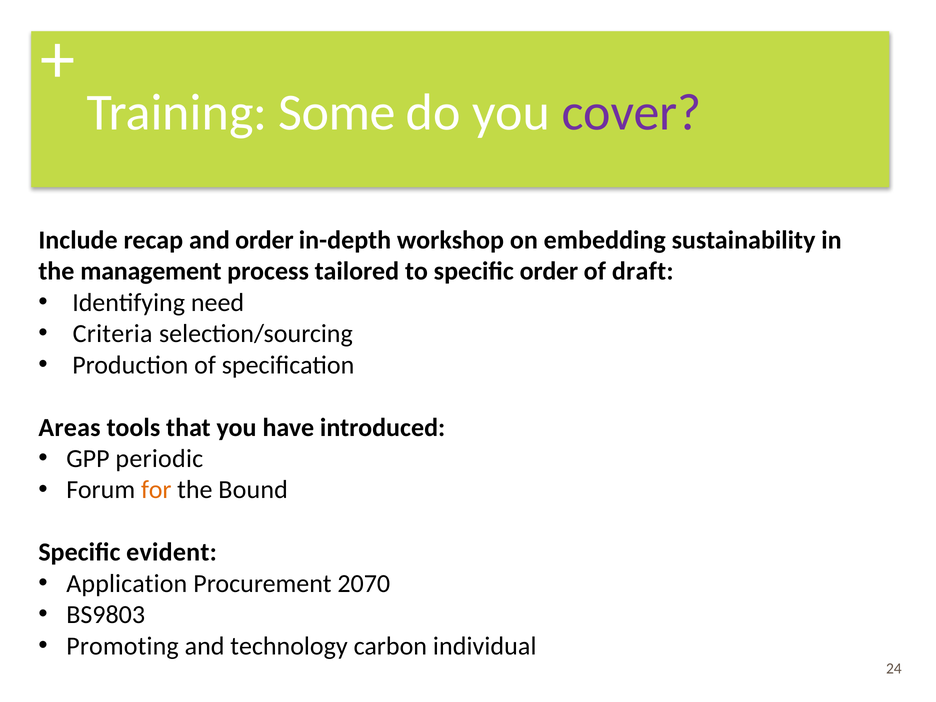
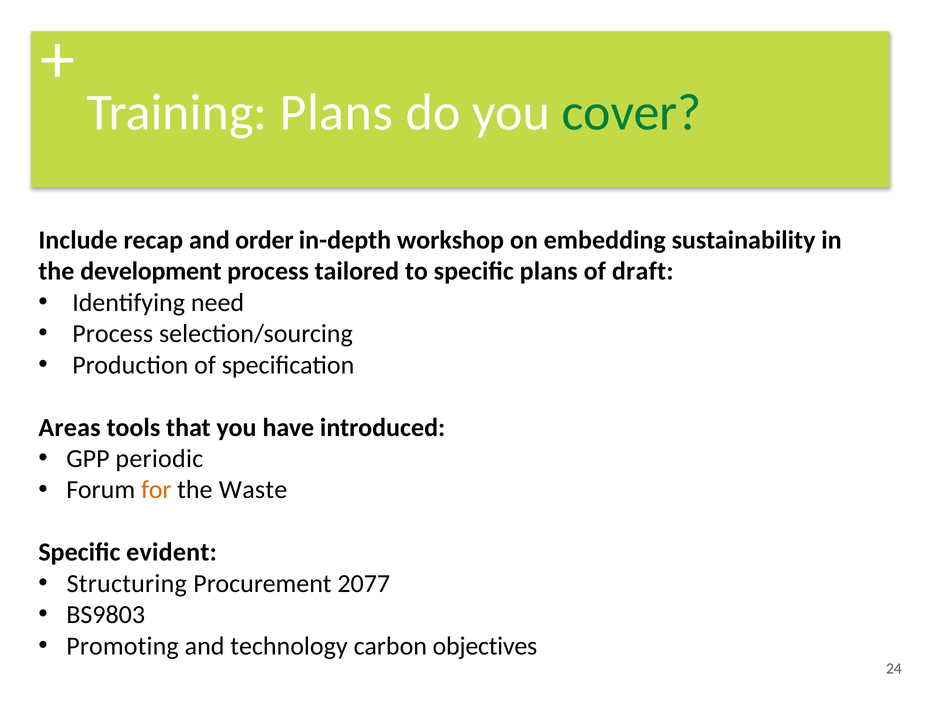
Training Some: Some -> Plans
cover colour: purple -> green
management: management -> development
specific order: order -> plans
Criteria at (113, 334): Criteria -> Process
Bound: Bound -> Waste
Application: Application -> Structuring
2070: 2070 -> 2077
individual: individual -> objectives
